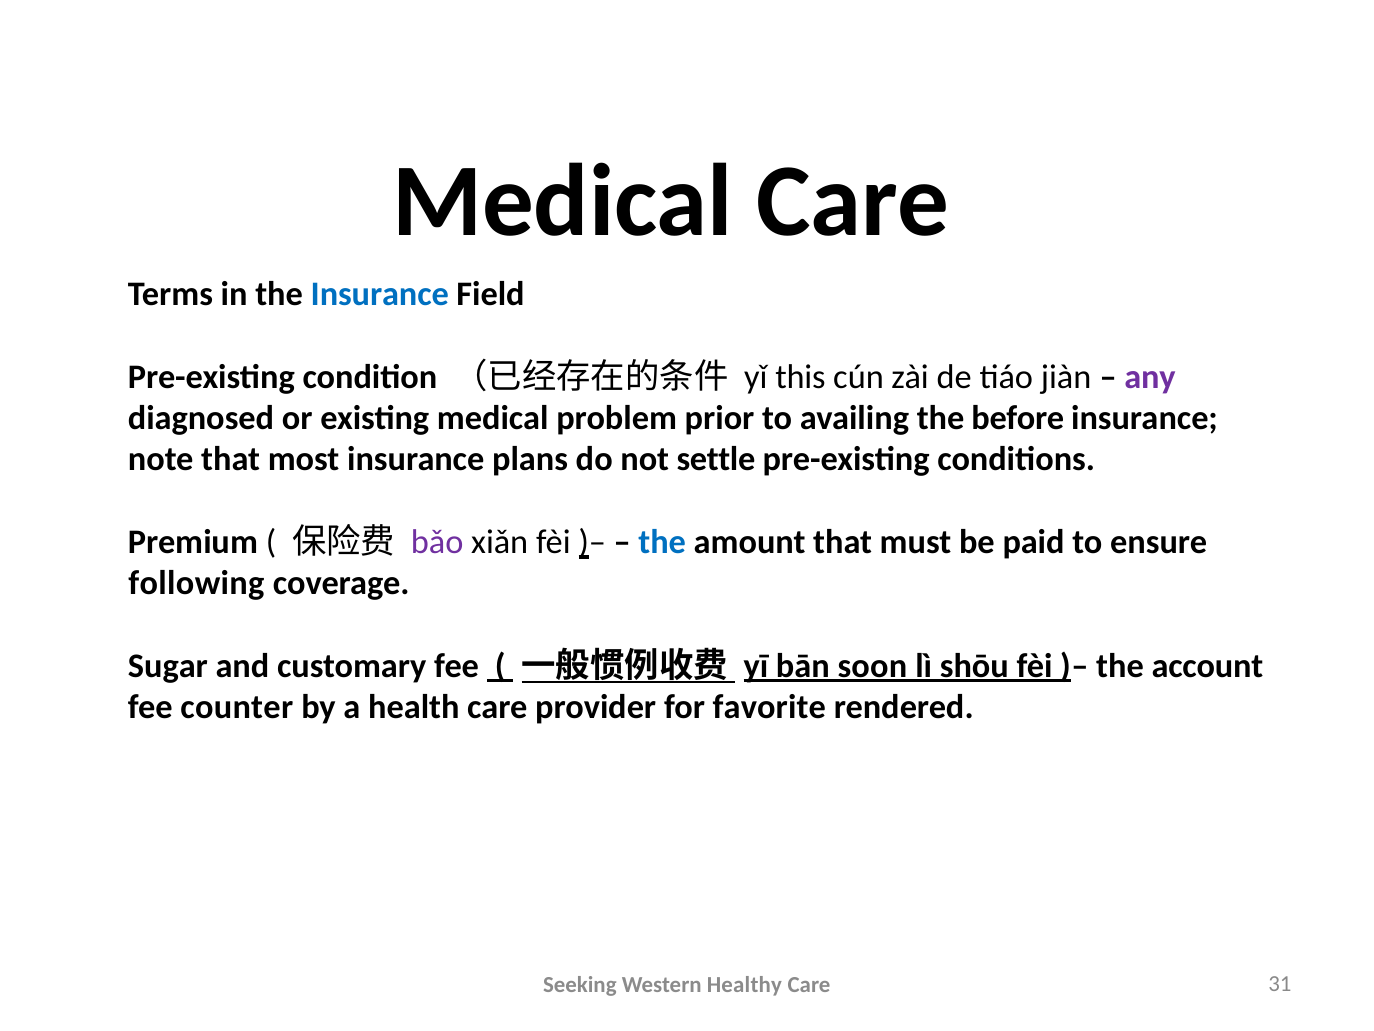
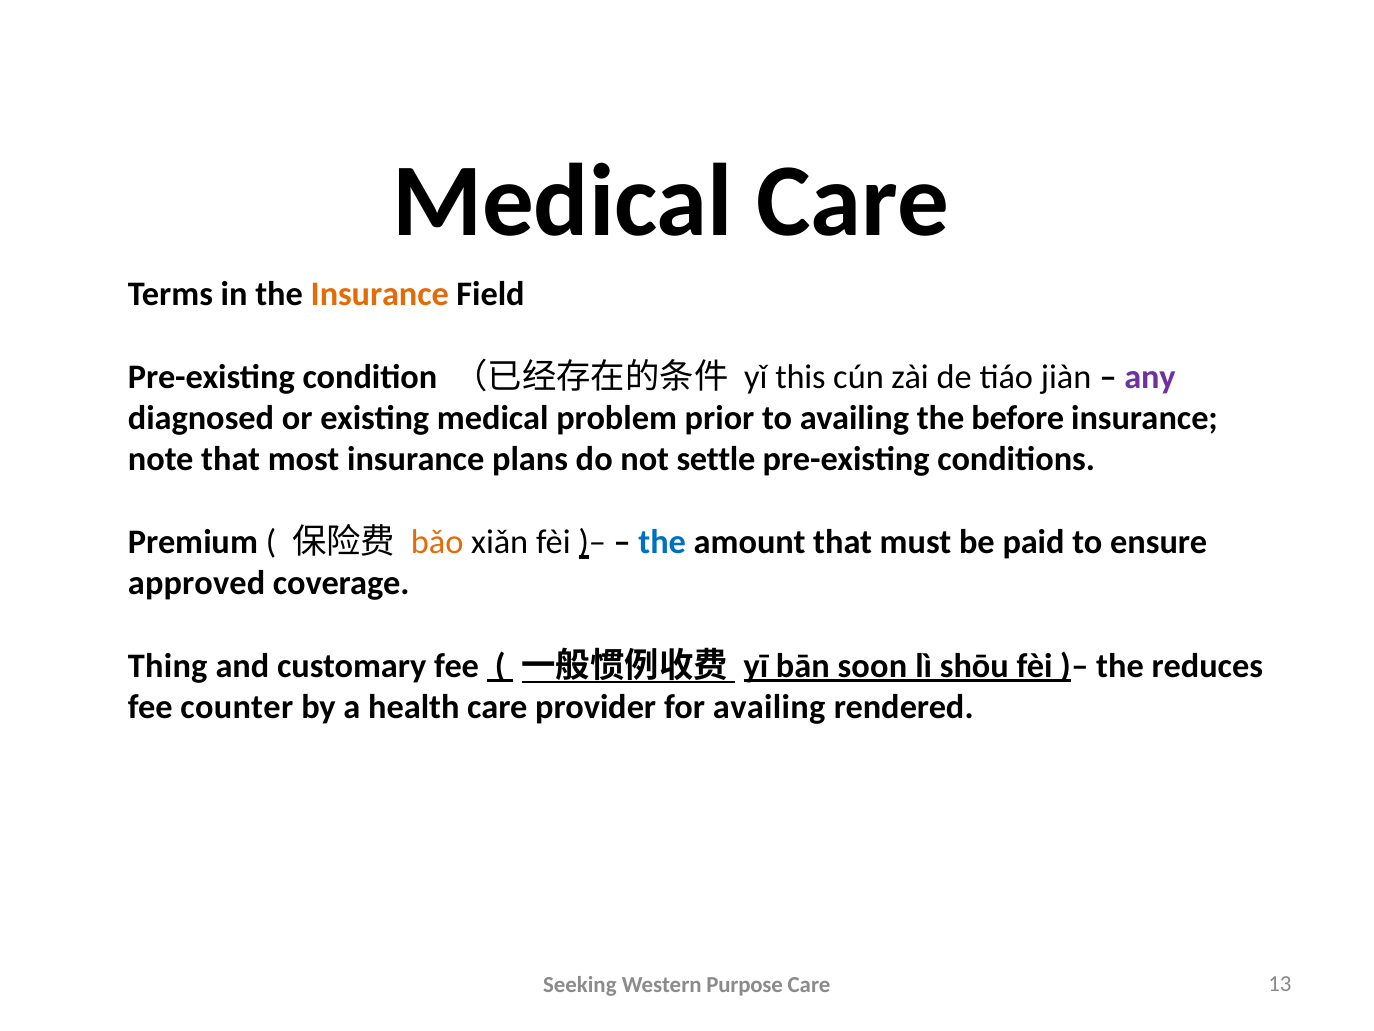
Insurance at (380, 294) colour: blue -> orange
bǎo colour: purple -> orange
following: following -> approved
Sugar: Sugar -> Thing
account: account -> reduces
for favorite: favorite -> availing
Healthy: Healthy -> Purpose
31: 31 -> 13
